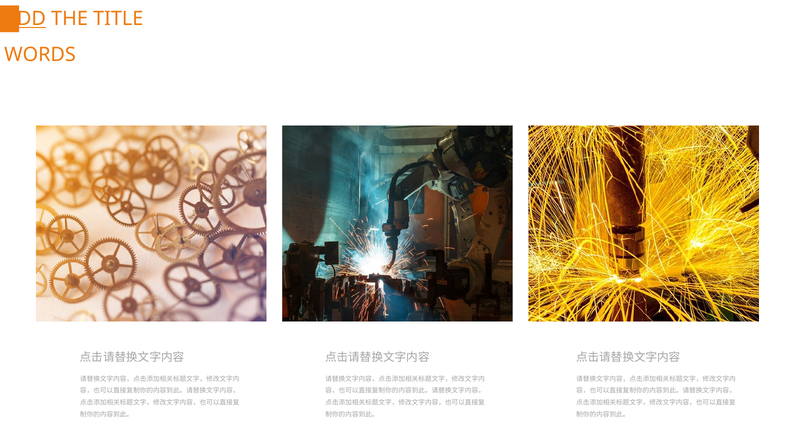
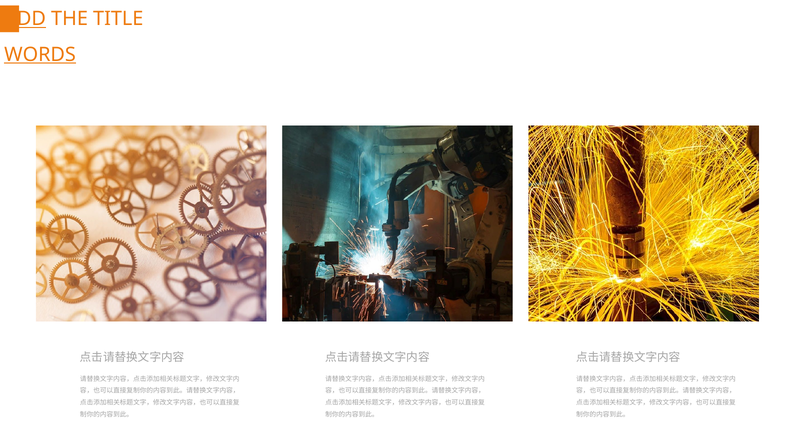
WORDS underline: none -> present
